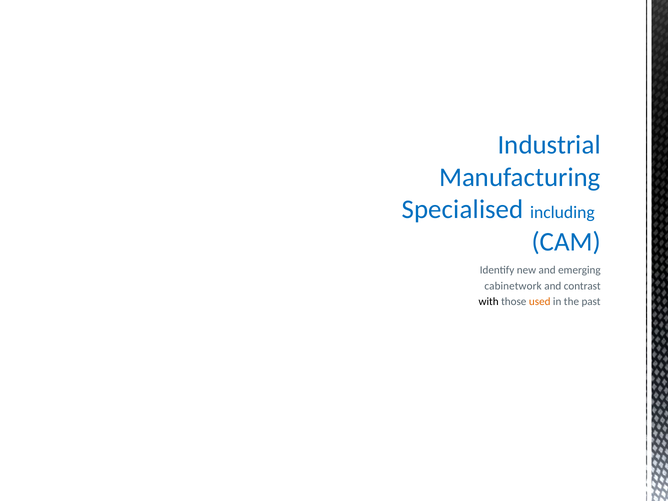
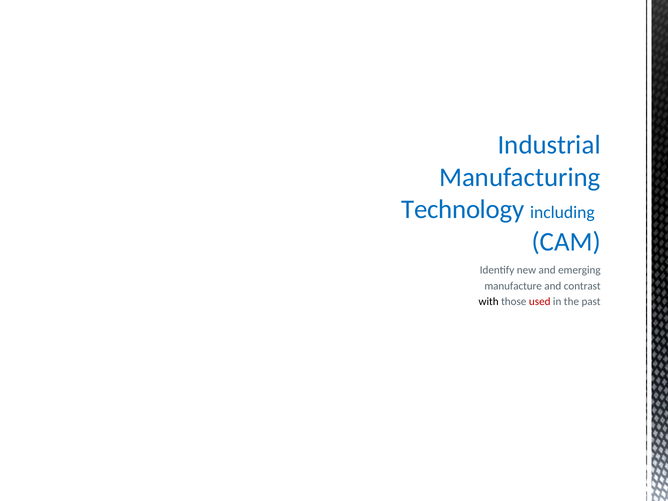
Specialised: Specialised -> Technology
cabinetwork: cabinetwork -> manufacture
used colour: orange -> red
